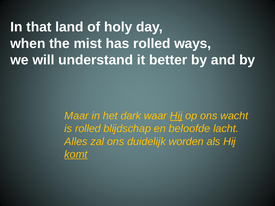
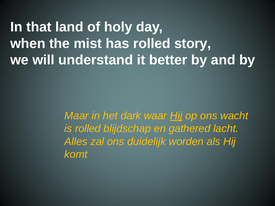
ways: ways -> story
beloofde: beloofde -> gathered
komt underline: present -> none
